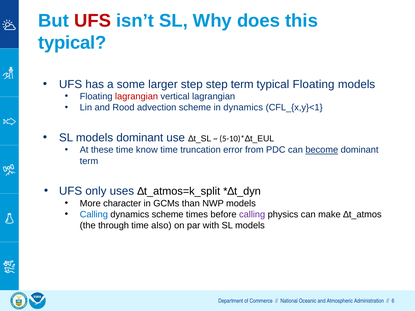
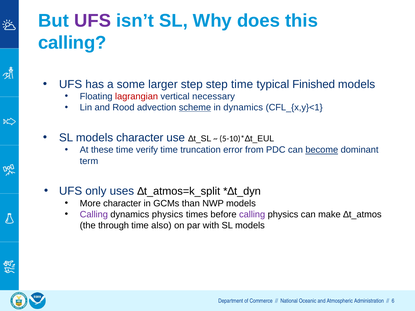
UFS at (93, 21) colour: red -> purple
typical at (72, 43): typical -> calling
step term: term -> time
typical Floating: Floating -> Finished
vertical lagrangian: lagrangian -> necessary
scheme at (195, 108) underline: none -> present
models dominant: dominant -> character
know: know -> verify
Calling at (94, 215) colour: blue -> purple
dynamics scheme: scheme -> physics
